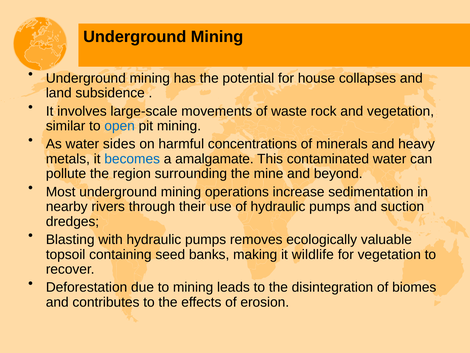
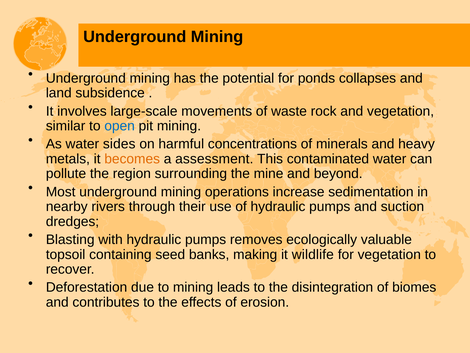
house: house -> ponds
becomes colour: blue -> orange
amalgamate: amalgamate -> assessment
